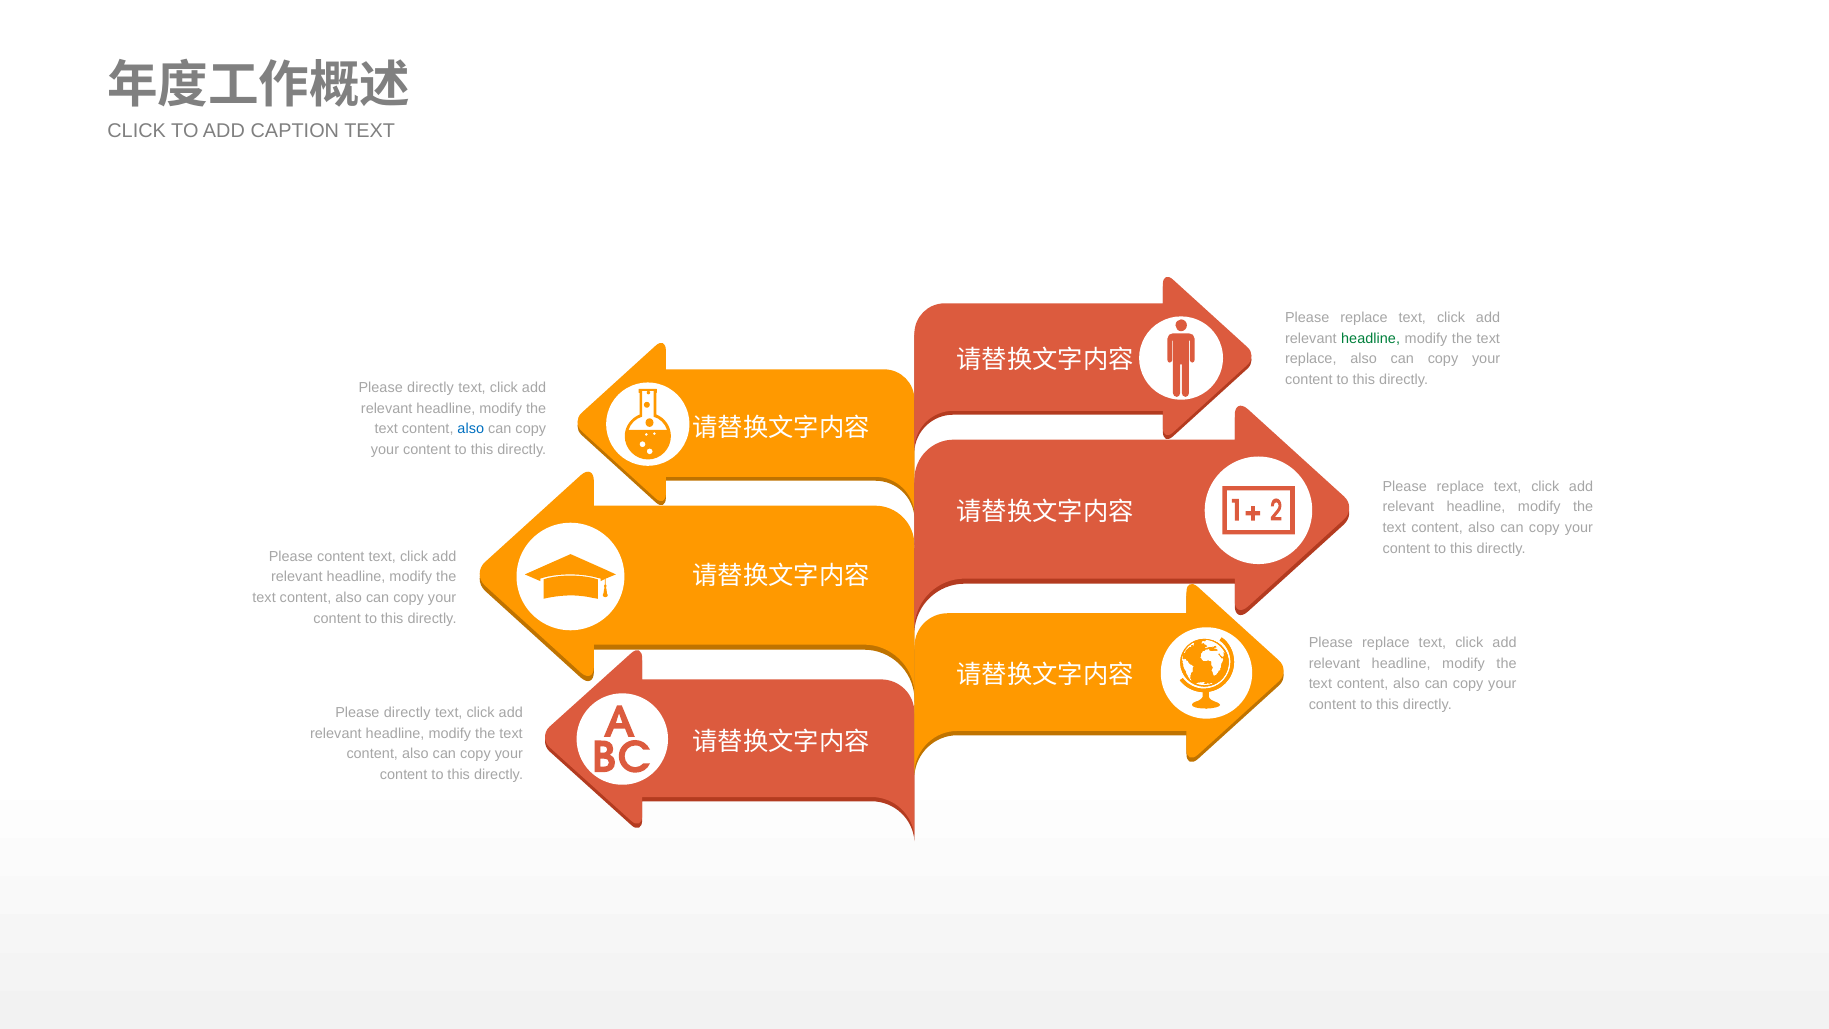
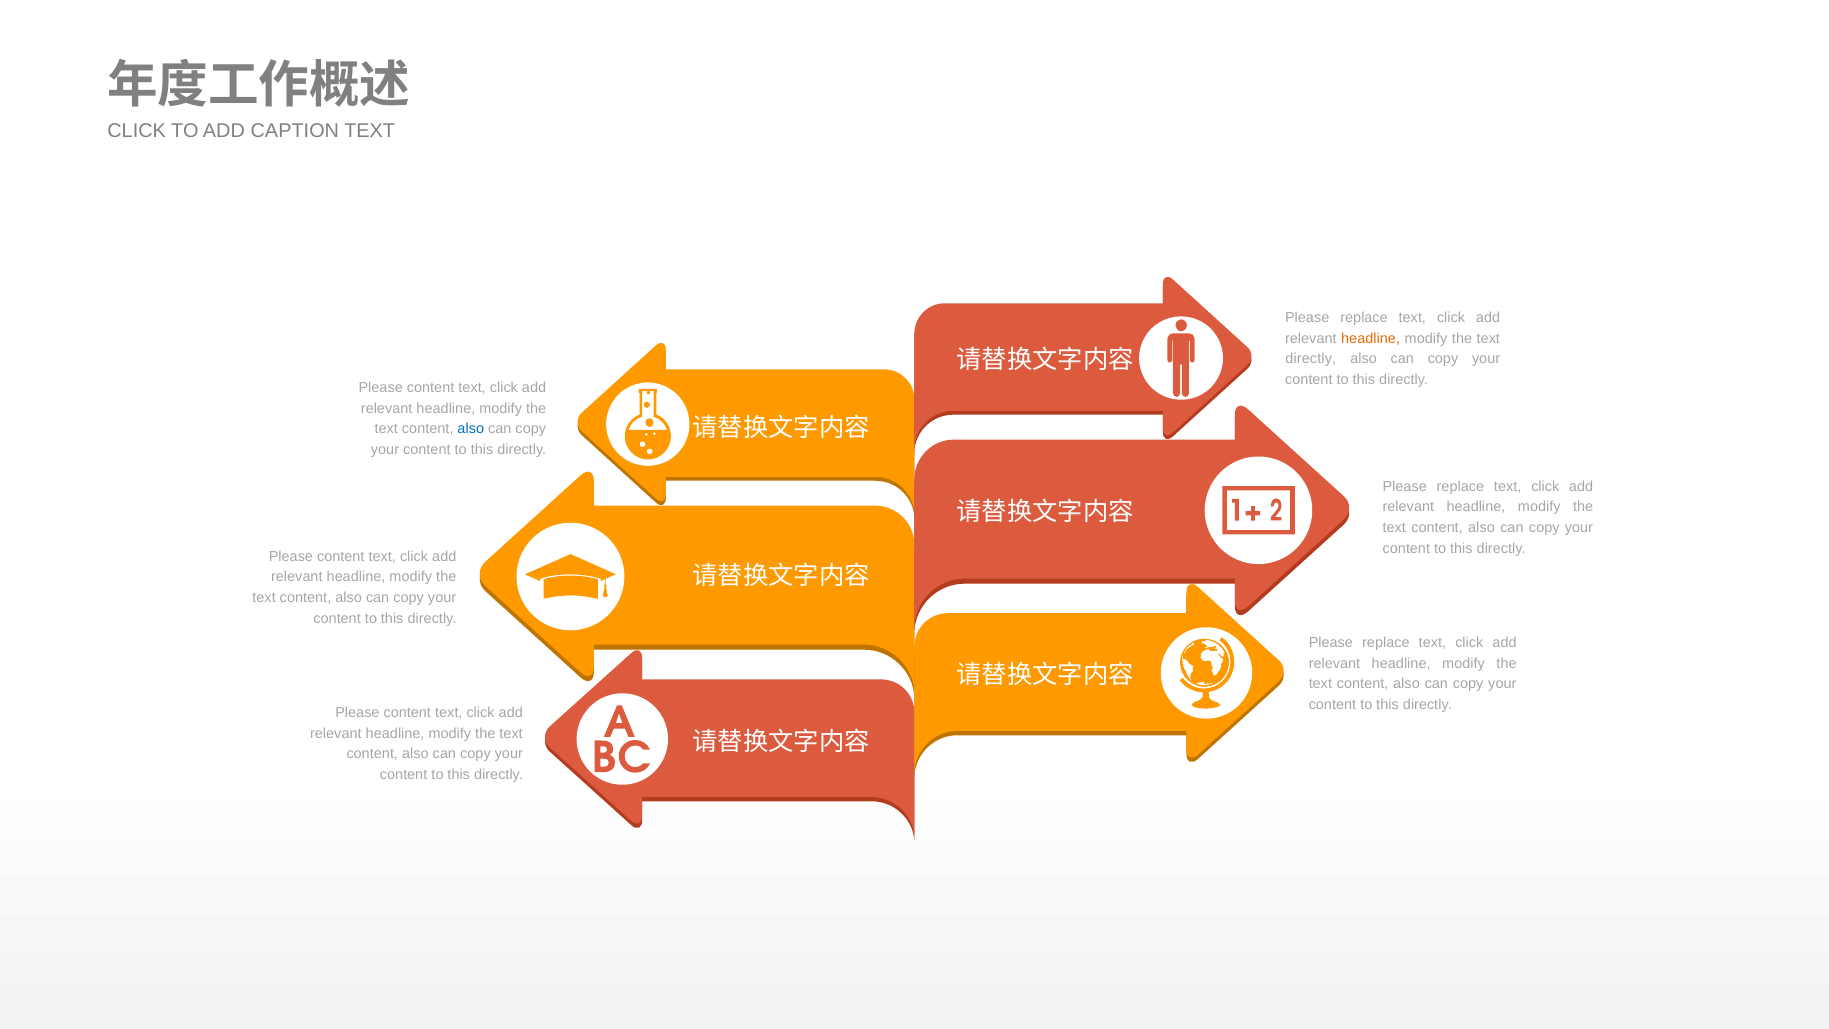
headline at (1371, 338) colour: green -> orange
replace at (1311, 359): replace -> directly
directly at (431, 388): directly -> content
directly at (407, 713): directly -> content
